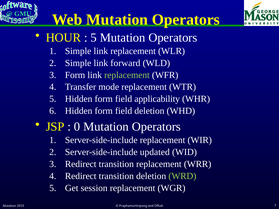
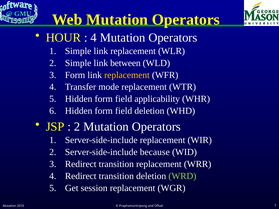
5 at (94, 38): 5 -> 4
forward: forward -> between
replacement at (127, 75) colour: light green -> yellow
0 at (77, 127): 0 -> 2
updated: updated -> because
